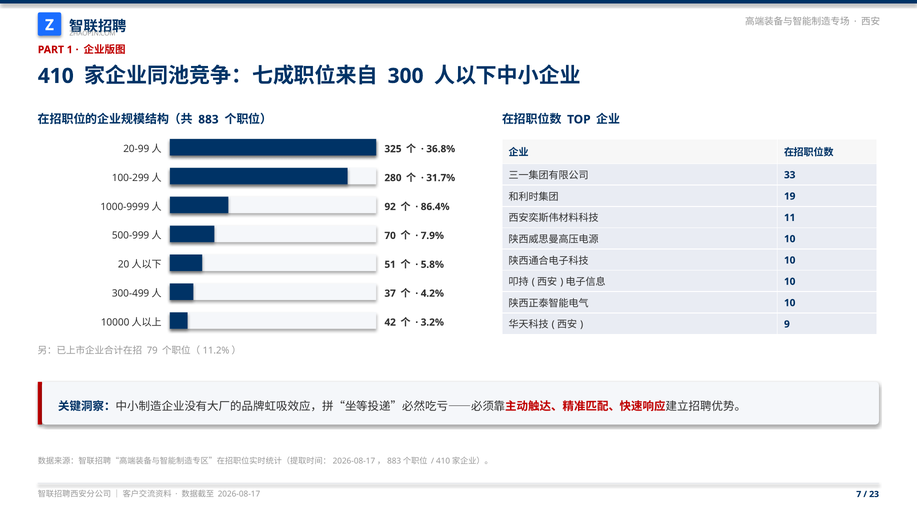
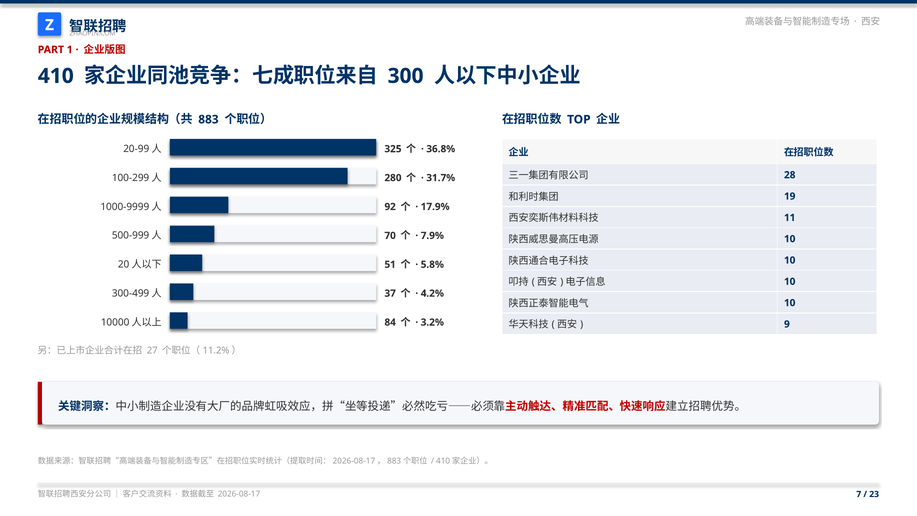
33: 33 -> 28
86.4%: 86.4% -> 17.9%
42: 42 -> 84
79: 79 -> 27
